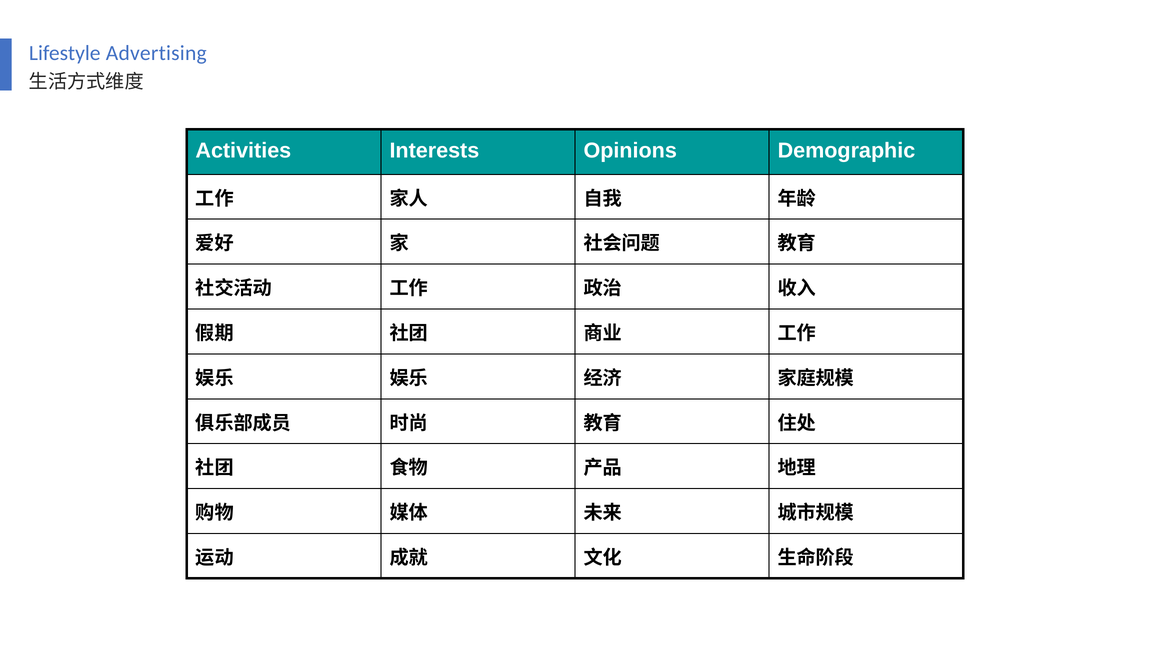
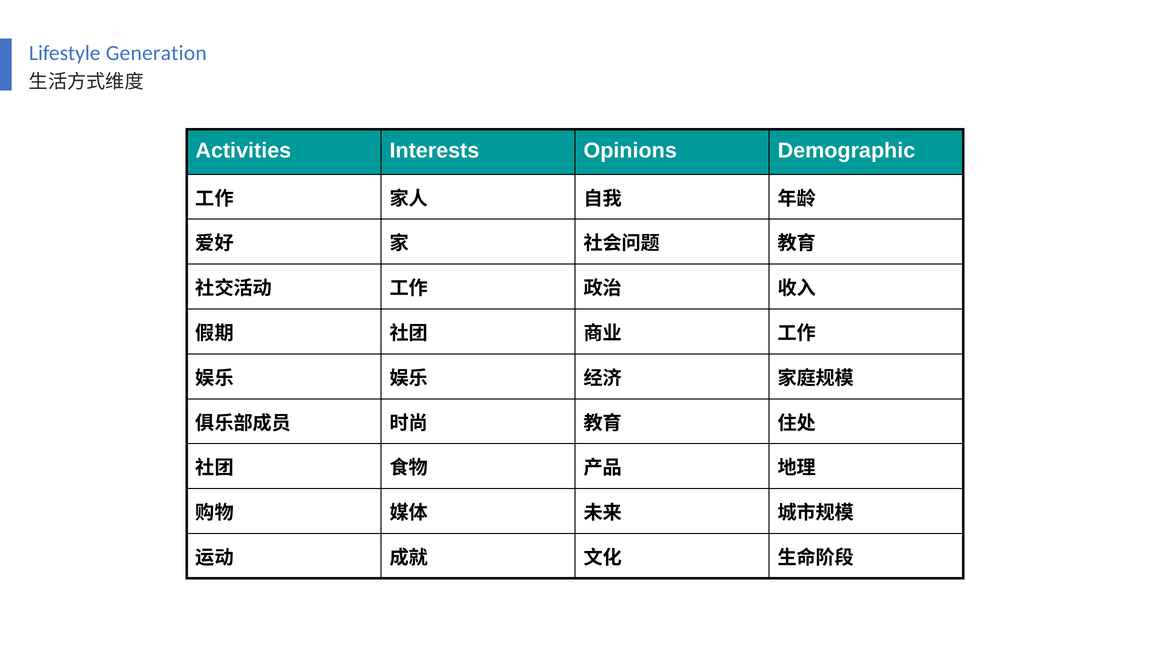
Advertising: Advertising -> Generation
